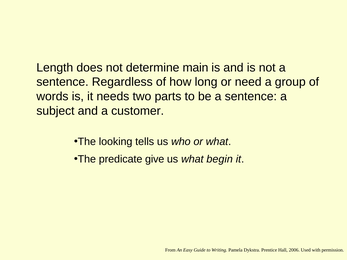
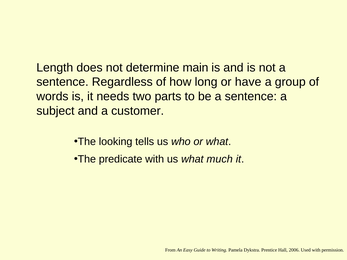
need: need -> have
predicate give: give -> with
begin: begin -> much
